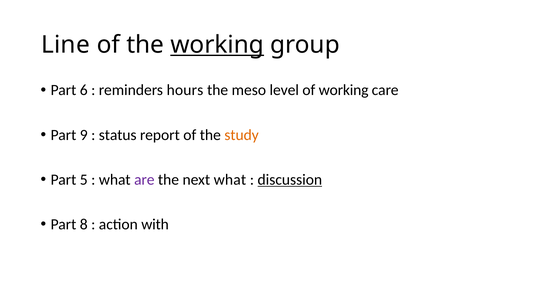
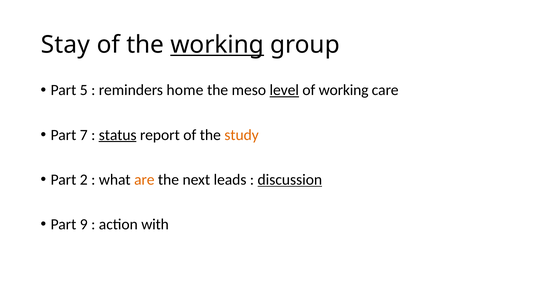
Line: Line -> Stay
6: 6 -> 5
hours: hours -> home
level underline: none -> present
9: 9 -> 7
status underline: none -> present
5: 5 -> 2
are colour: purple -> orange
next what: what -> leads
8: 8 -> 9
